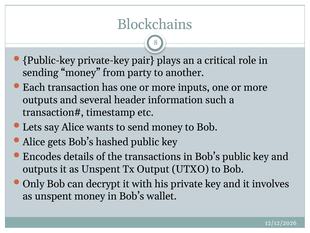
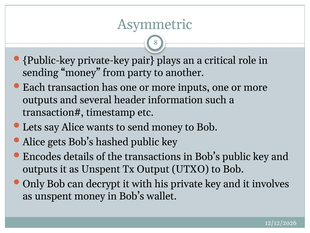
Blockchains: Blockchains -> Asymmetric
